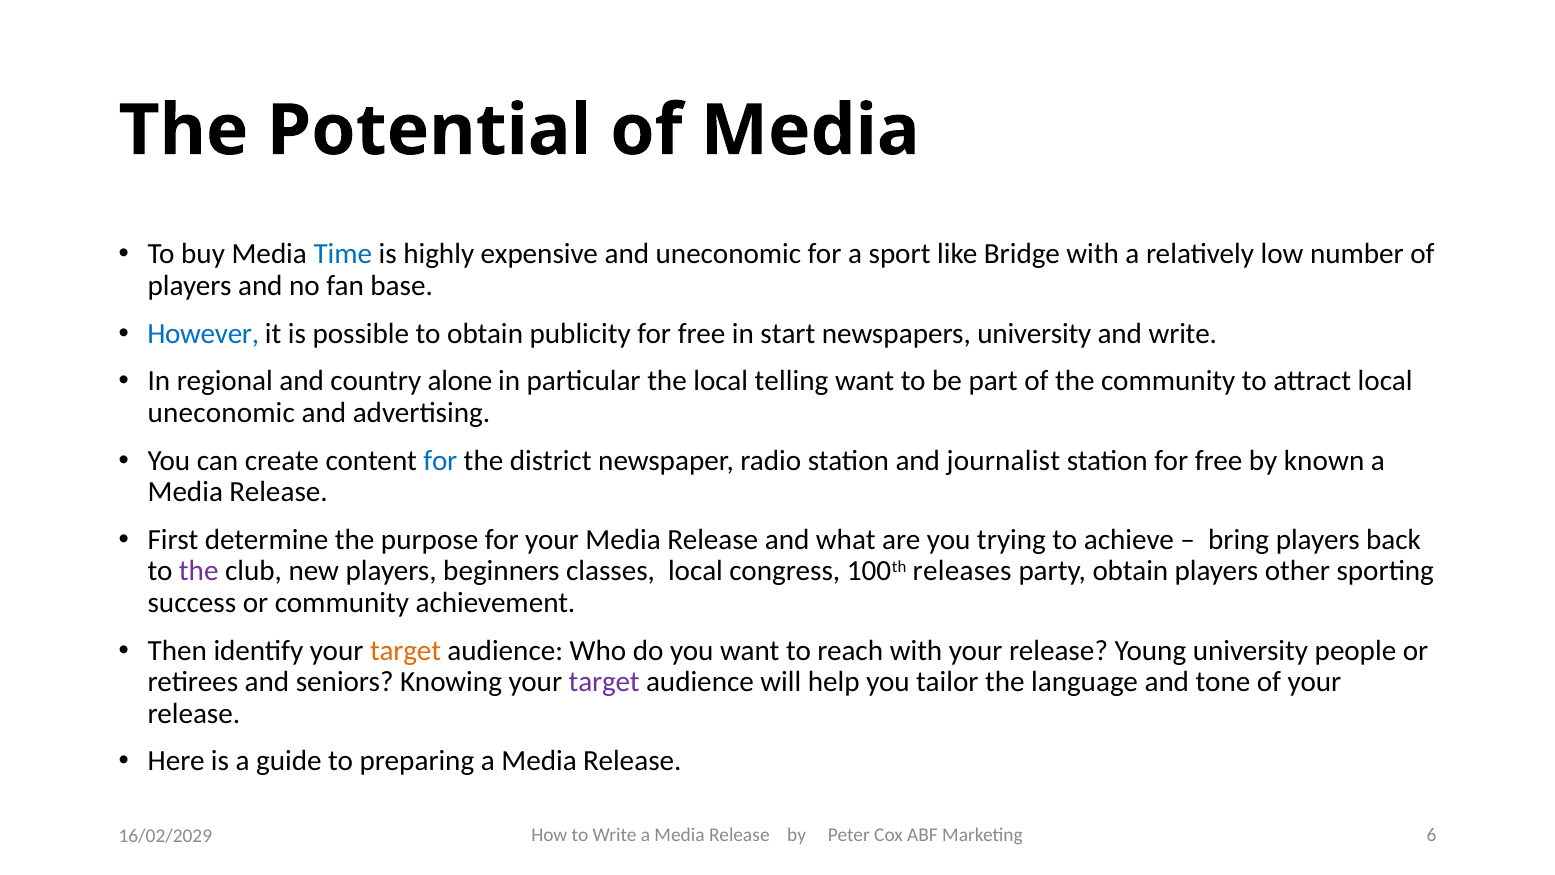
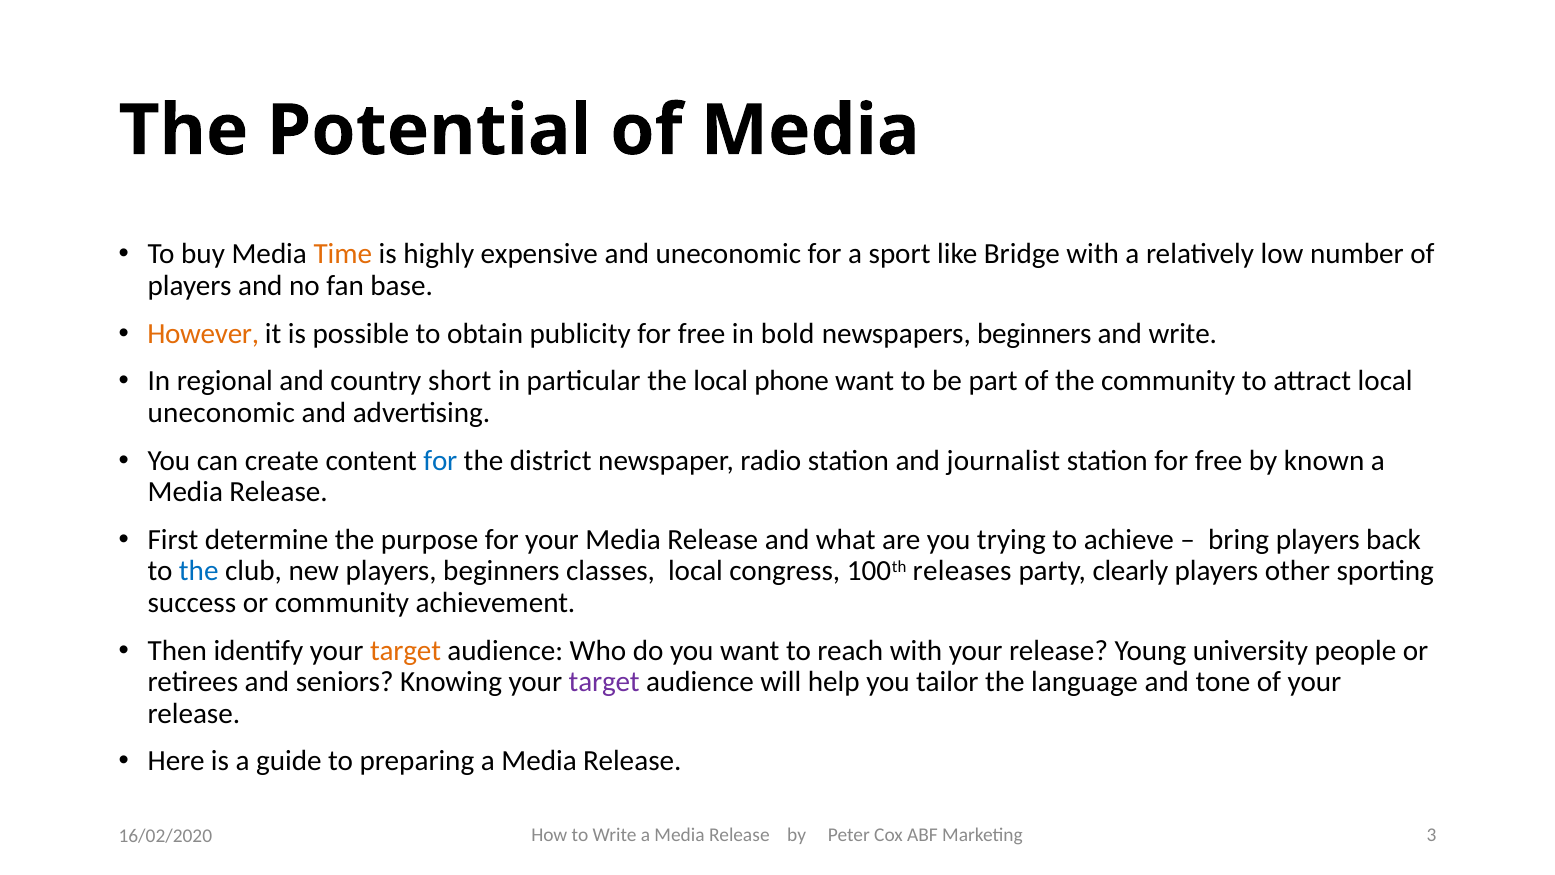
Time colour: blue -> orange
However colour: blue -> orange
start: start -> bold
newspapers university: university -> beginners
alone: alone -> short
telling: telling -> phone
the at (199, 571) colour: purple -> blue
party obtain: obtain -> clearly
6: 6 -> 3
16/02/2029: 16/02/2029 -> 16/02/2020
